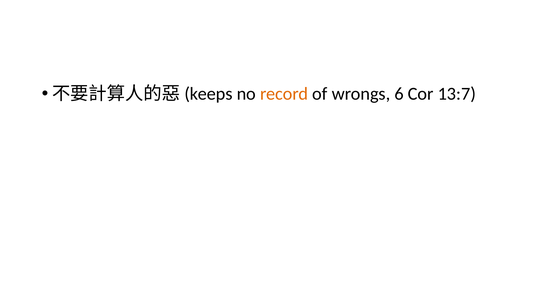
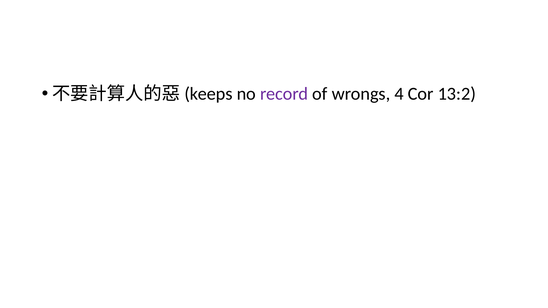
record colour: orange -> purple
6: 6 -> 4
13:7: 13:7 -> 13:2
